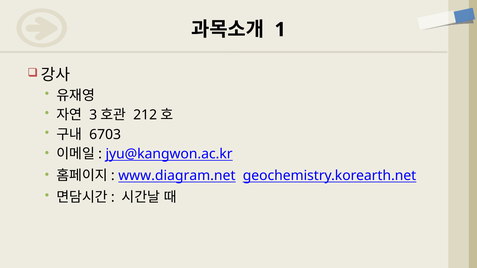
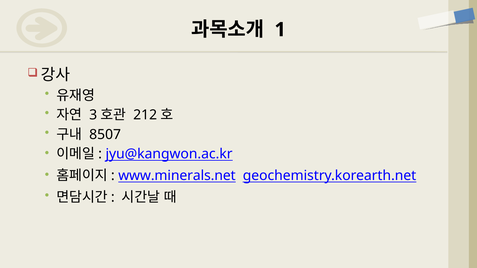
6703: 6703 -> 8507
www.diagram.net: www.diagram.net -> www.minerals.net
